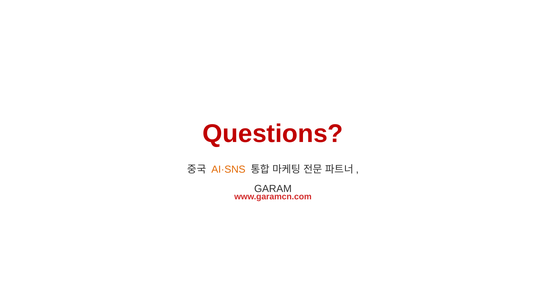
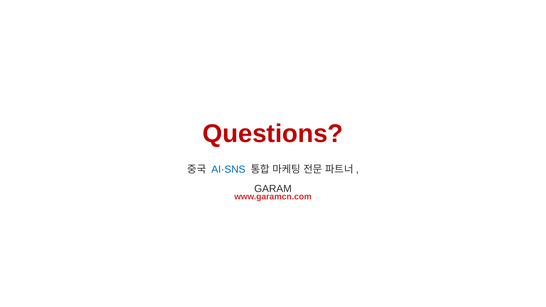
AI·SNS colour: orange -> blue
